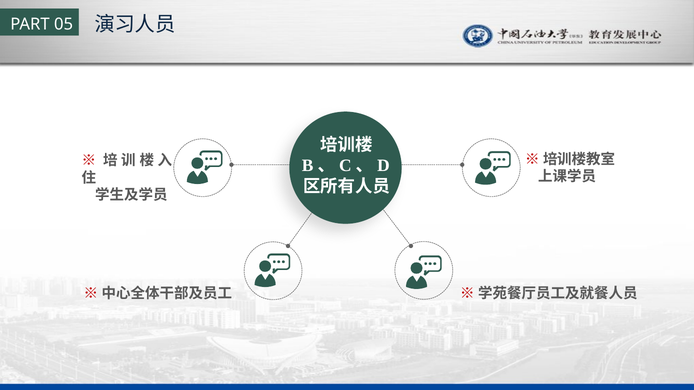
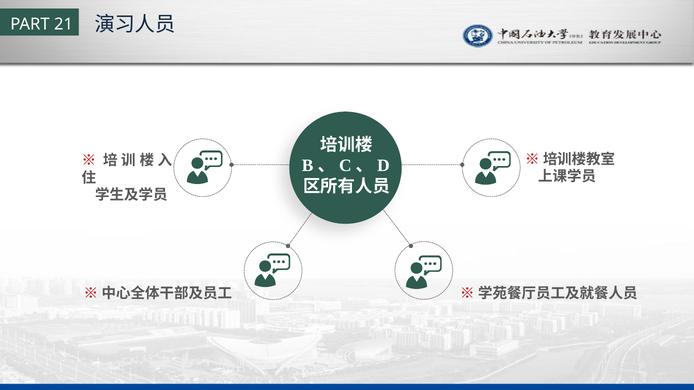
05: 05 -> 21
